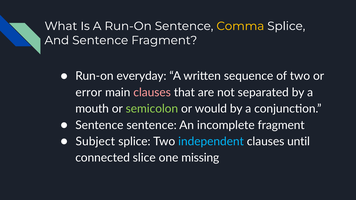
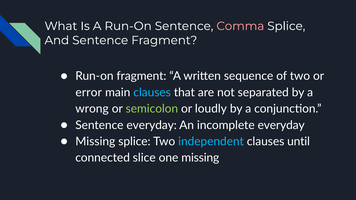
Comma colour: yellow -> pink
Run-on everyday: everyday -> fragment
clauses at (152, 93) colour: pink -> light blue
mouth: mouth -> wrong
would: would -> loudly
Sentence sentence: sentence -> everyday
incomplete fragment: fragment -> everyday
Subject at (95, 142): Subject -> Missing
